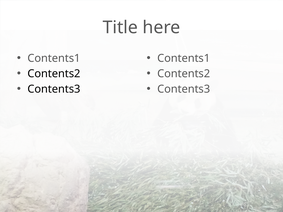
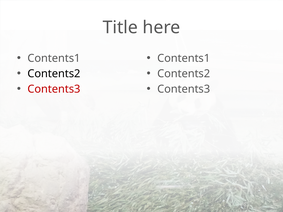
Contents3 at (54, 89) colour: black -> red
